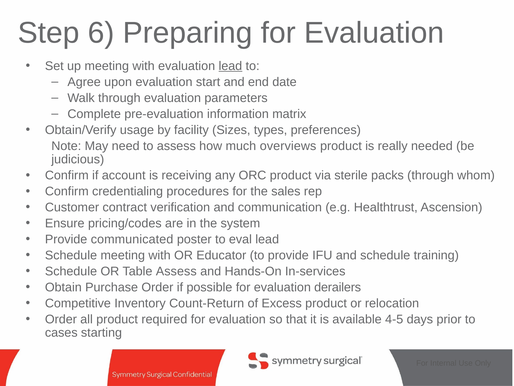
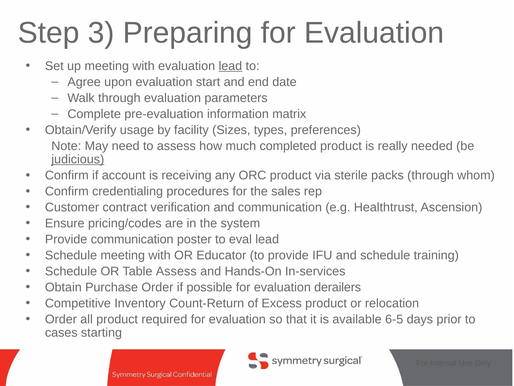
6: 6 -> 3
overviews: overviews -> completed
judicious underline: none -> present
Provide communicated: communicated -> communication
4-5: 4-5 -> 6-5
